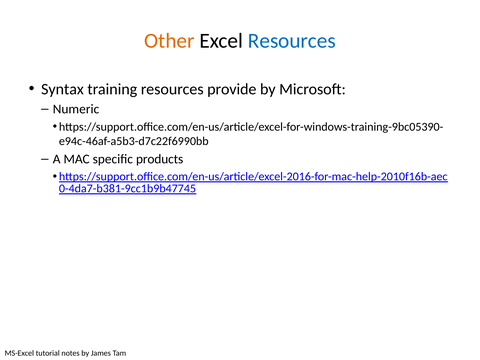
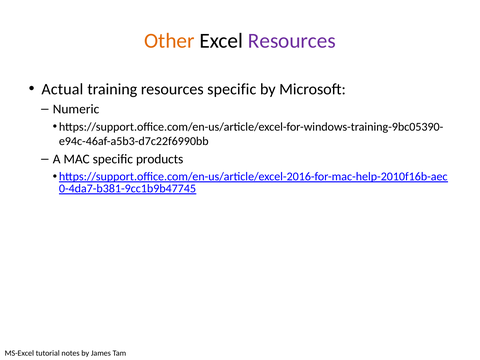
Resources at (292, 41) colour: blue -> purple
Syntax: Syntax -> Actual
resources provide: provide -> specific
